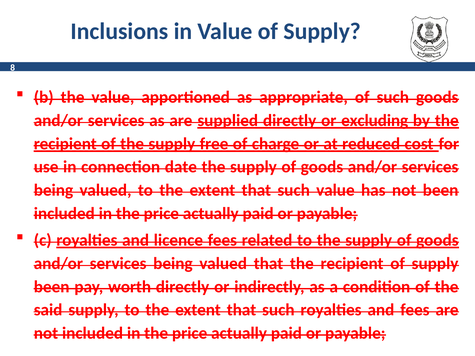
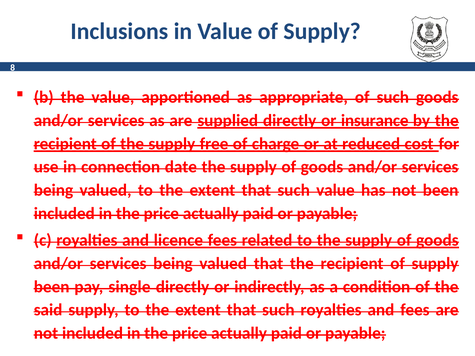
excluding: excluding -> insurance
worth: worth -> single
